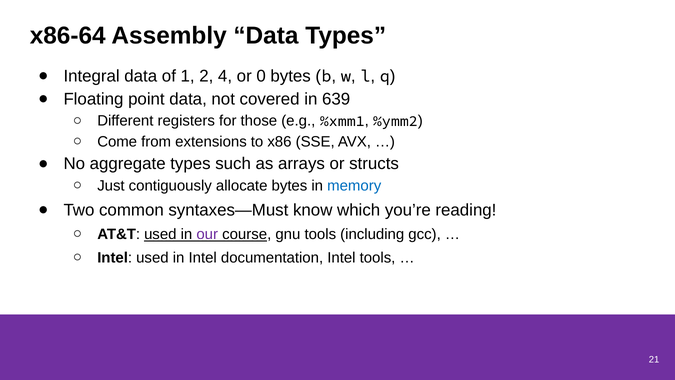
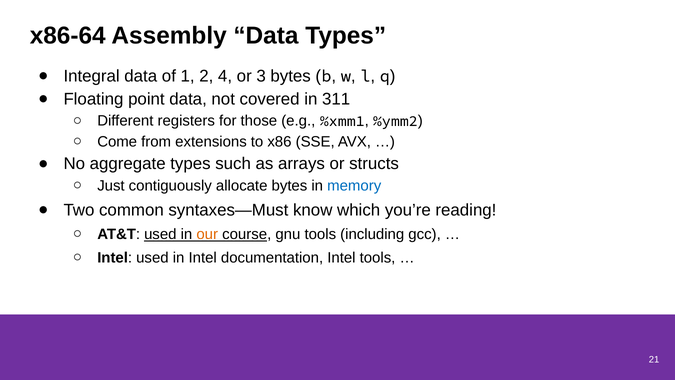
0: 0 -> 3
639: 639 -> 311
our colour: purple -> orange
